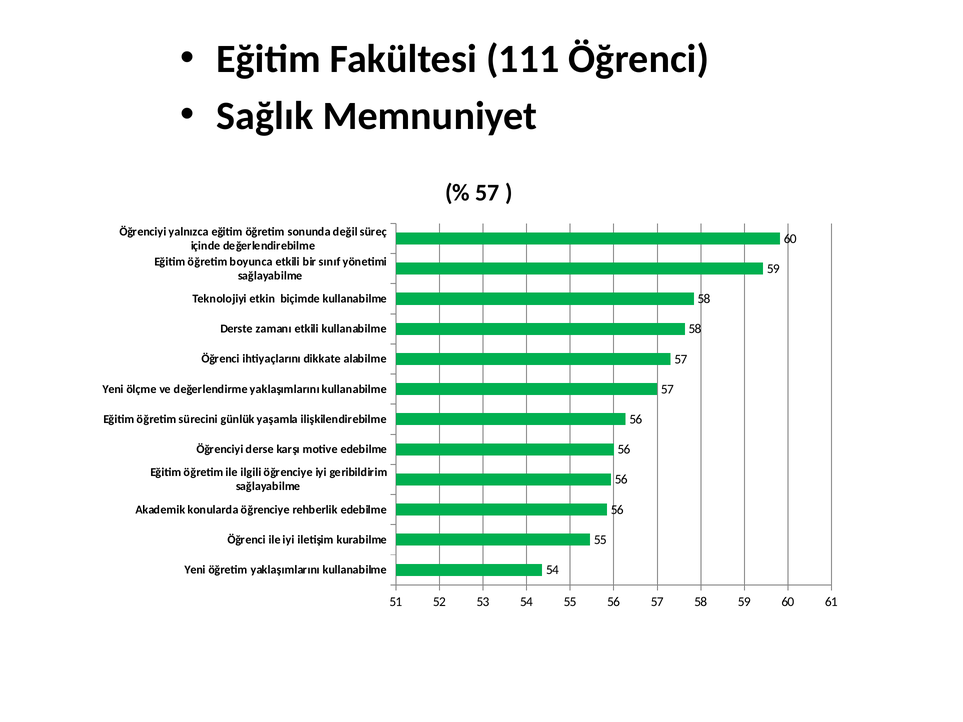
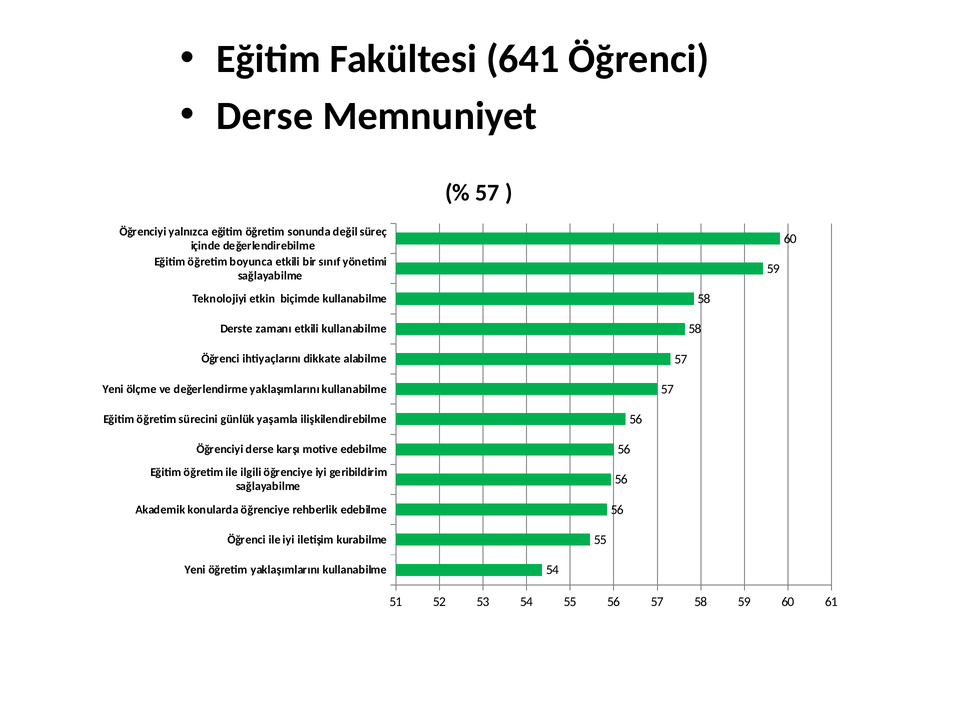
111: 111 -> 641
Sağlık at (265, 116): Sağlık -> Derse
